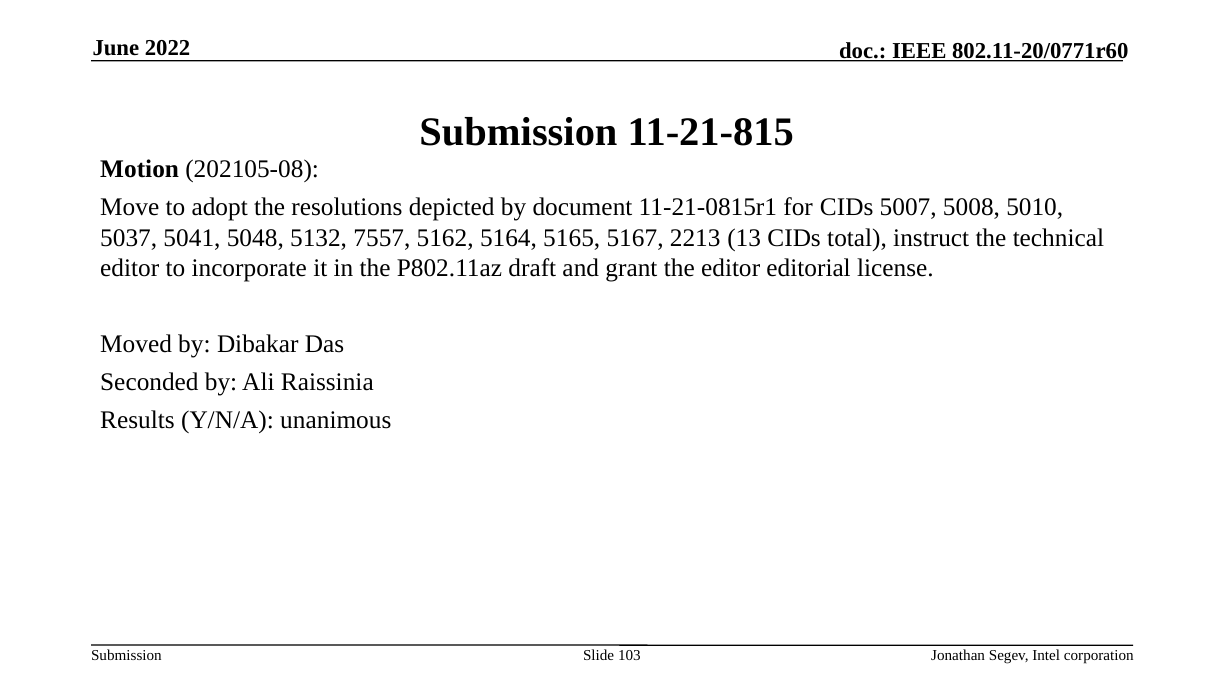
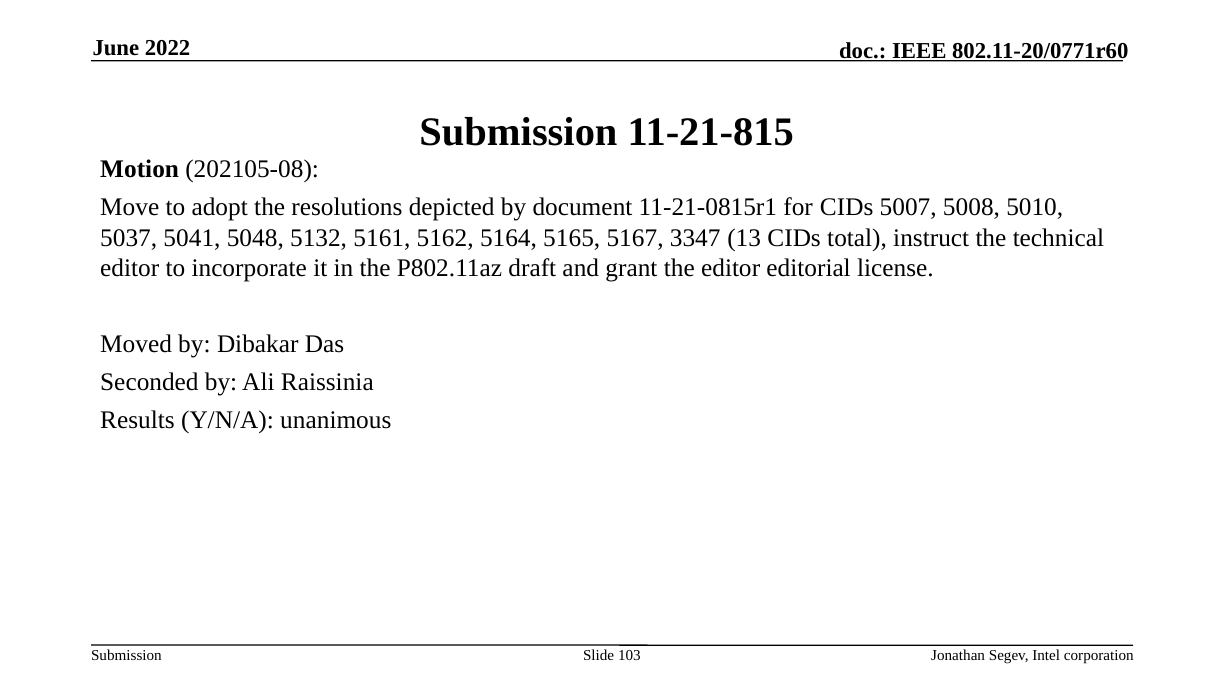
7557: 7557 -> 5161
2213: 2213 -> 3347
